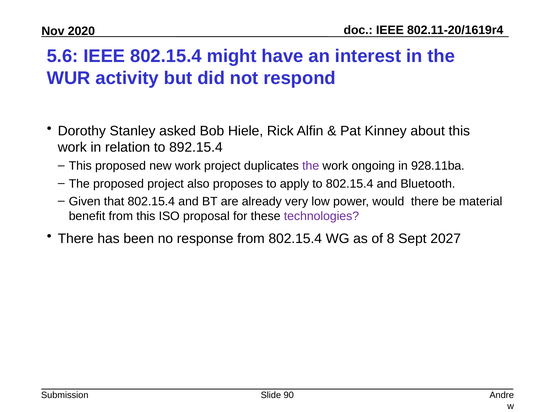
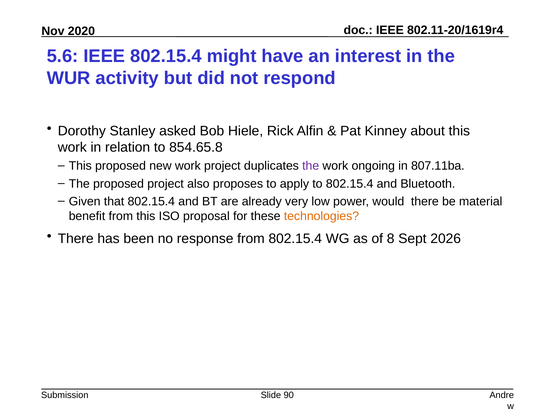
892.15.4: 892.15.4 -> 854.65.8
928.11ba: 928.11ba -> 807.11ba
technologies colour: purple -> orange
2027: 2027 -> 2026
